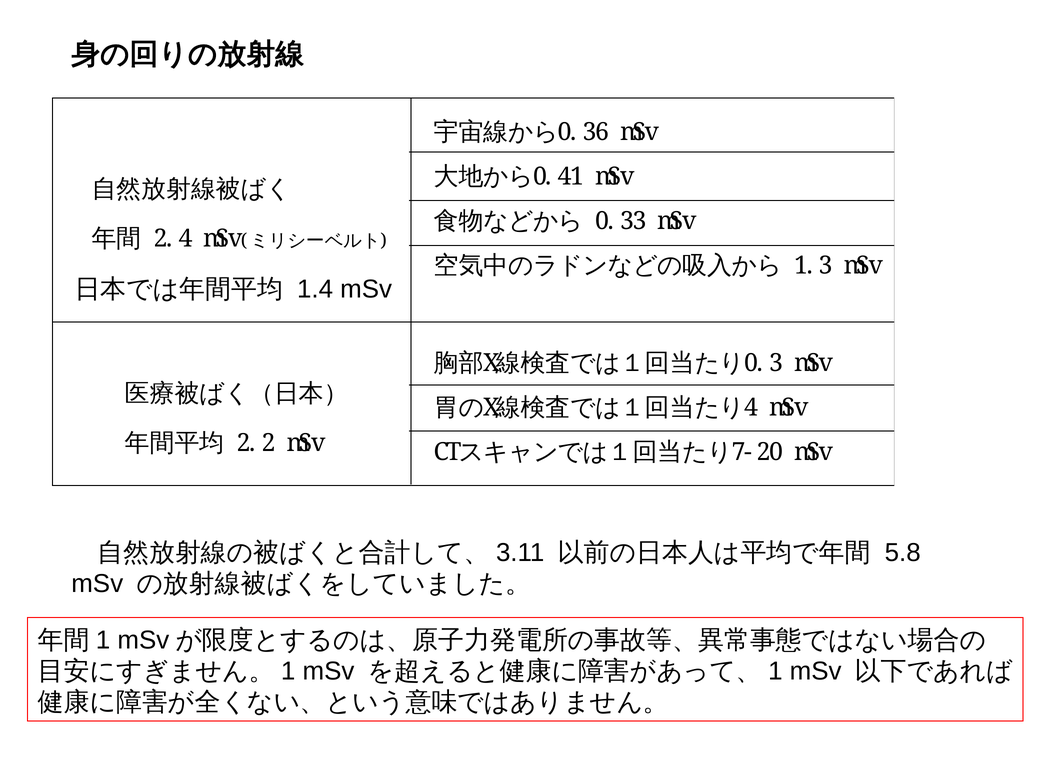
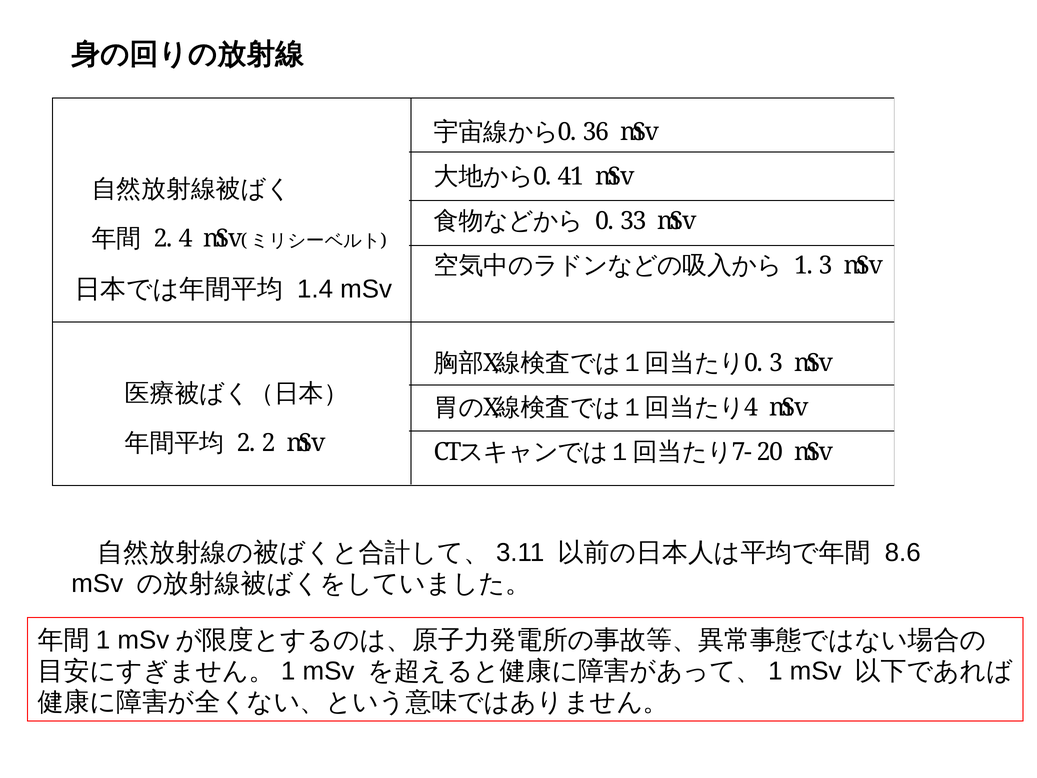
5.8: 5.8 -> 8.6
